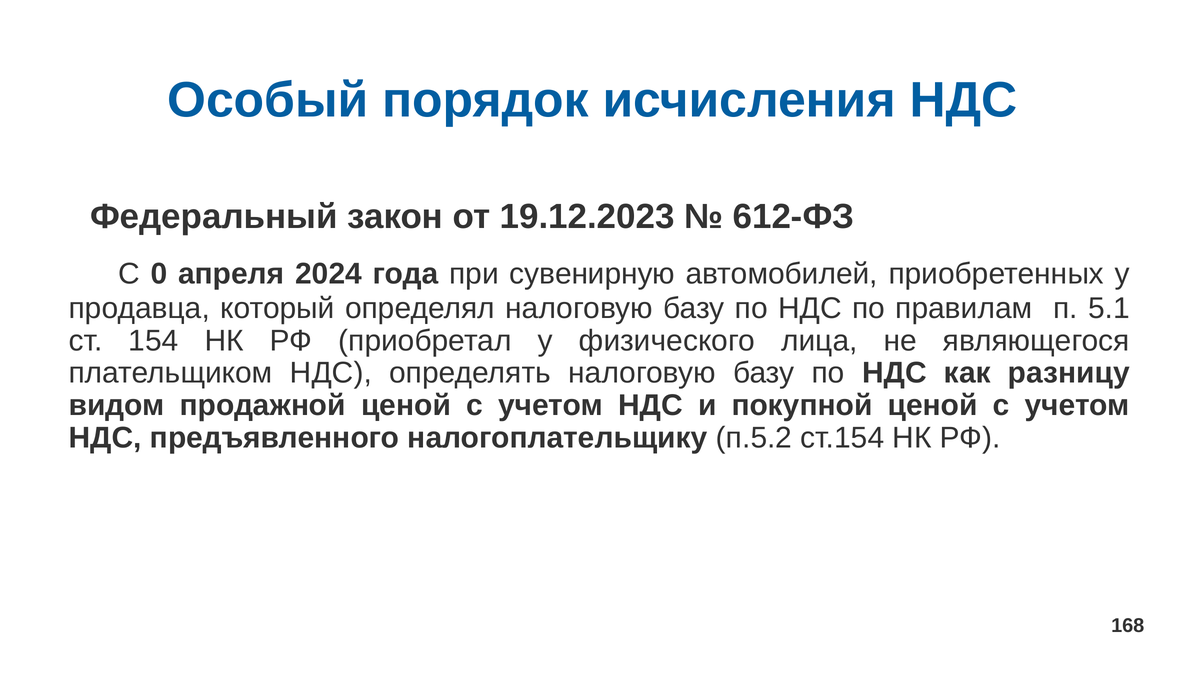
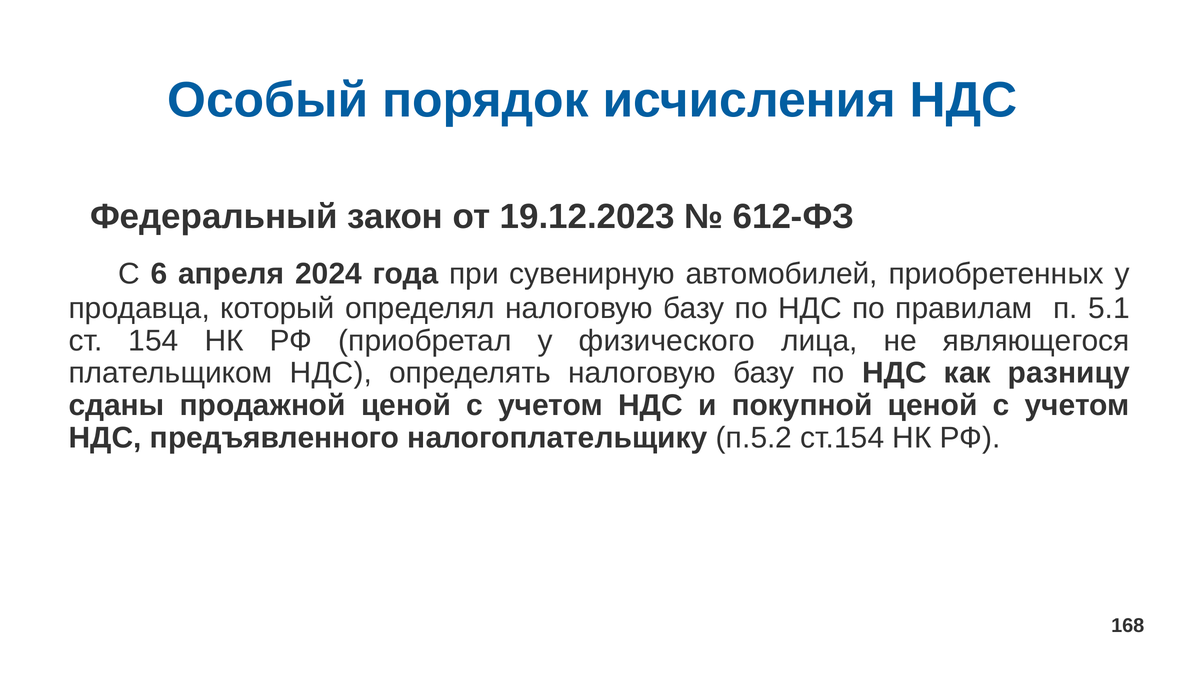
0: 0 -> 6
видом: видом -> сданы
